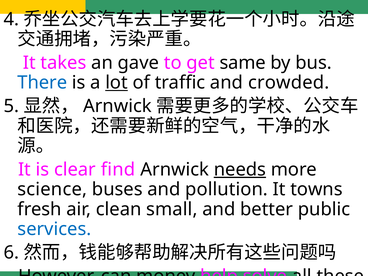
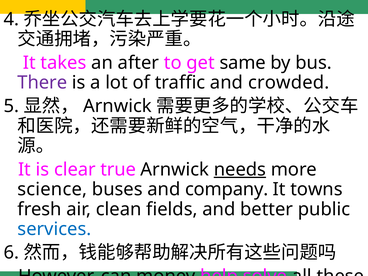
gave: gave -> after
There colour: blue -> purple
lot underline: present -> none
find: find -> true
pollution: pollution -> company
small: small -> fields
